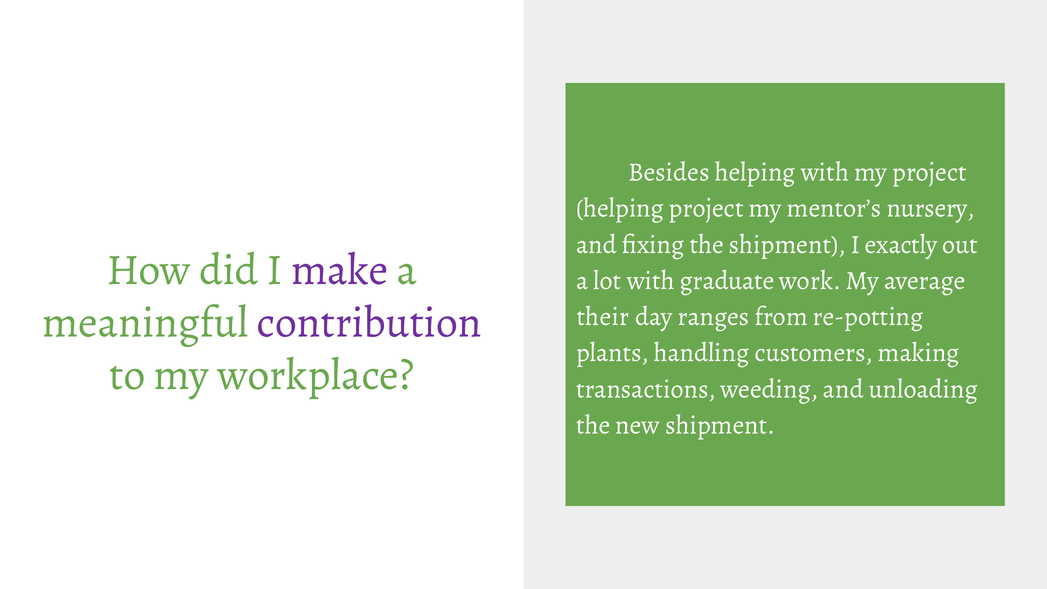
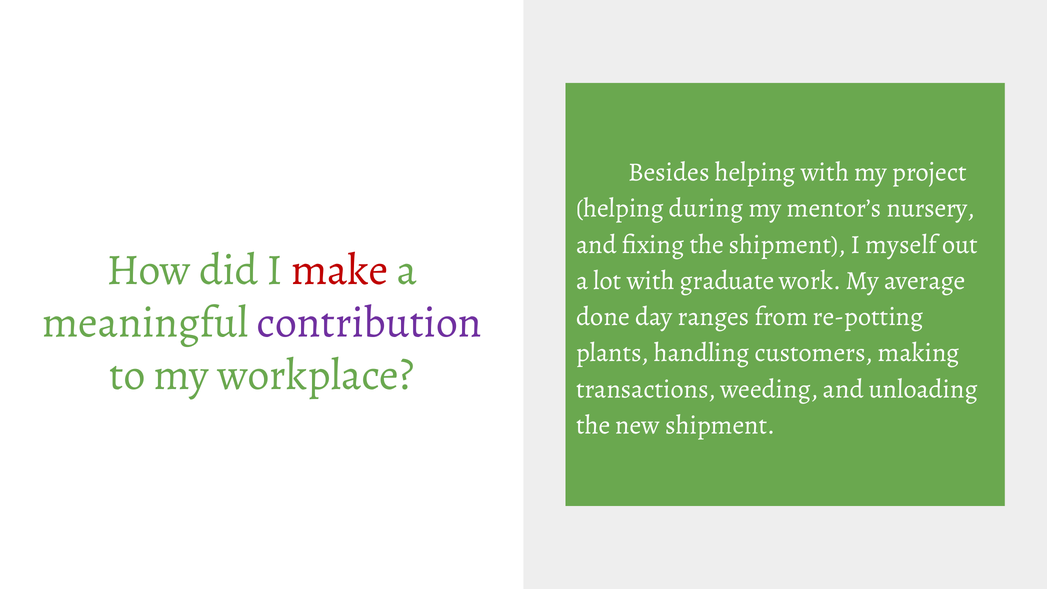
helping project: project -> during
exactly: exactly -> myself
make colour: purple -> red
their: their -> done
